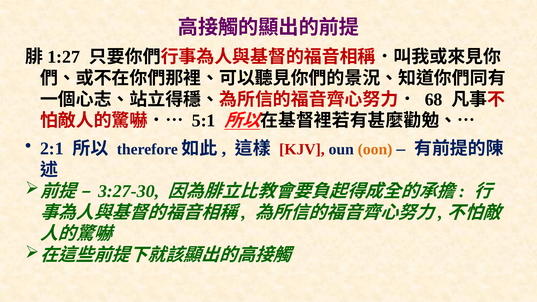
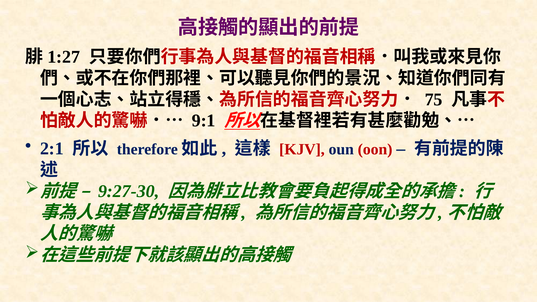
68: 68 -> 75
5:1: 5:1 -> 9:1
oon colour: orange -> red
3:27-30: 3:27-30 -> 9:27-30
